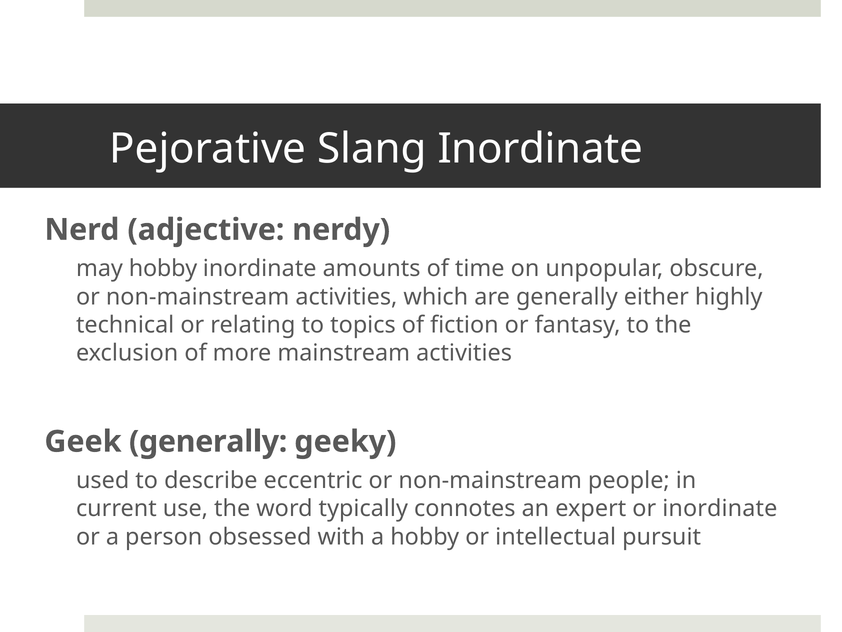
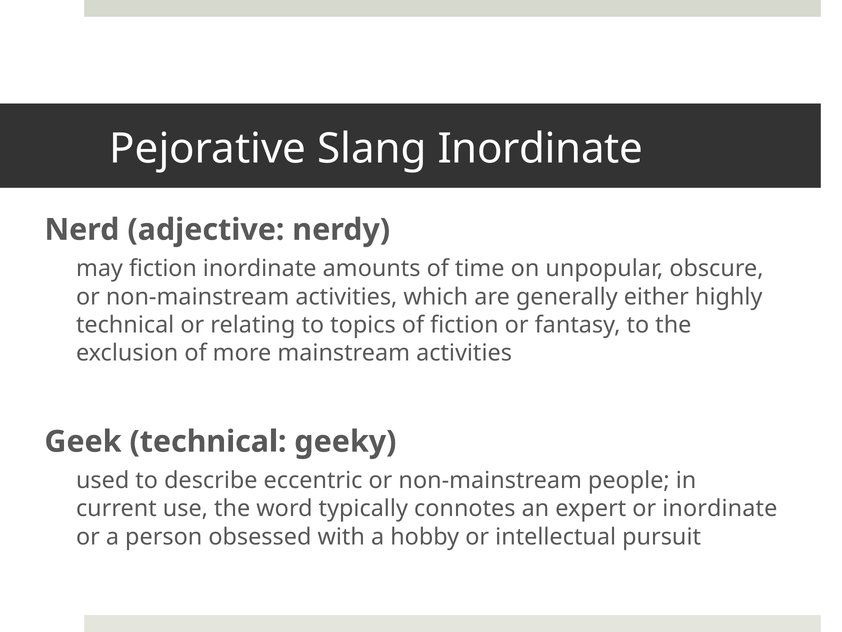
may hobby: hobby -> fiction
Geek generally: generally -> technical
